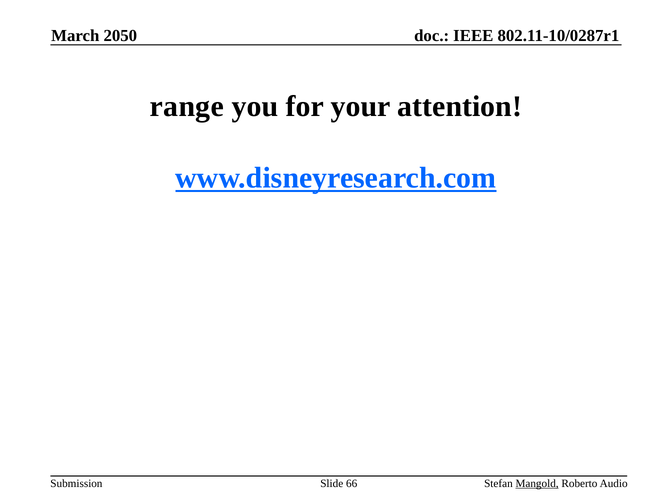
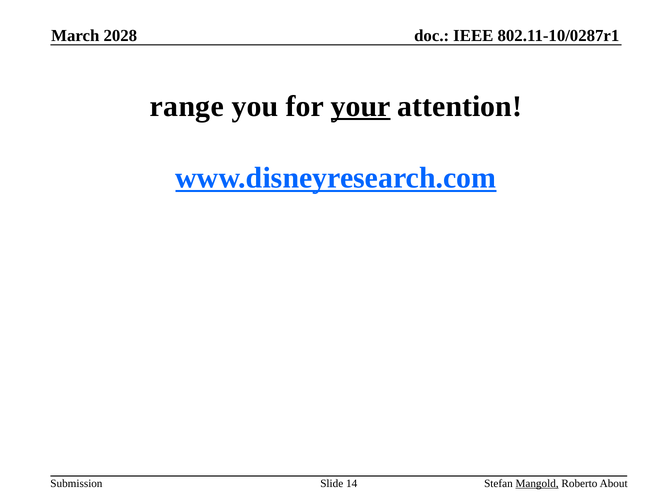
2050: 2050 -> 2028
your underline: none -> present
66: 66 -> 14
Audio: Audio -> About
